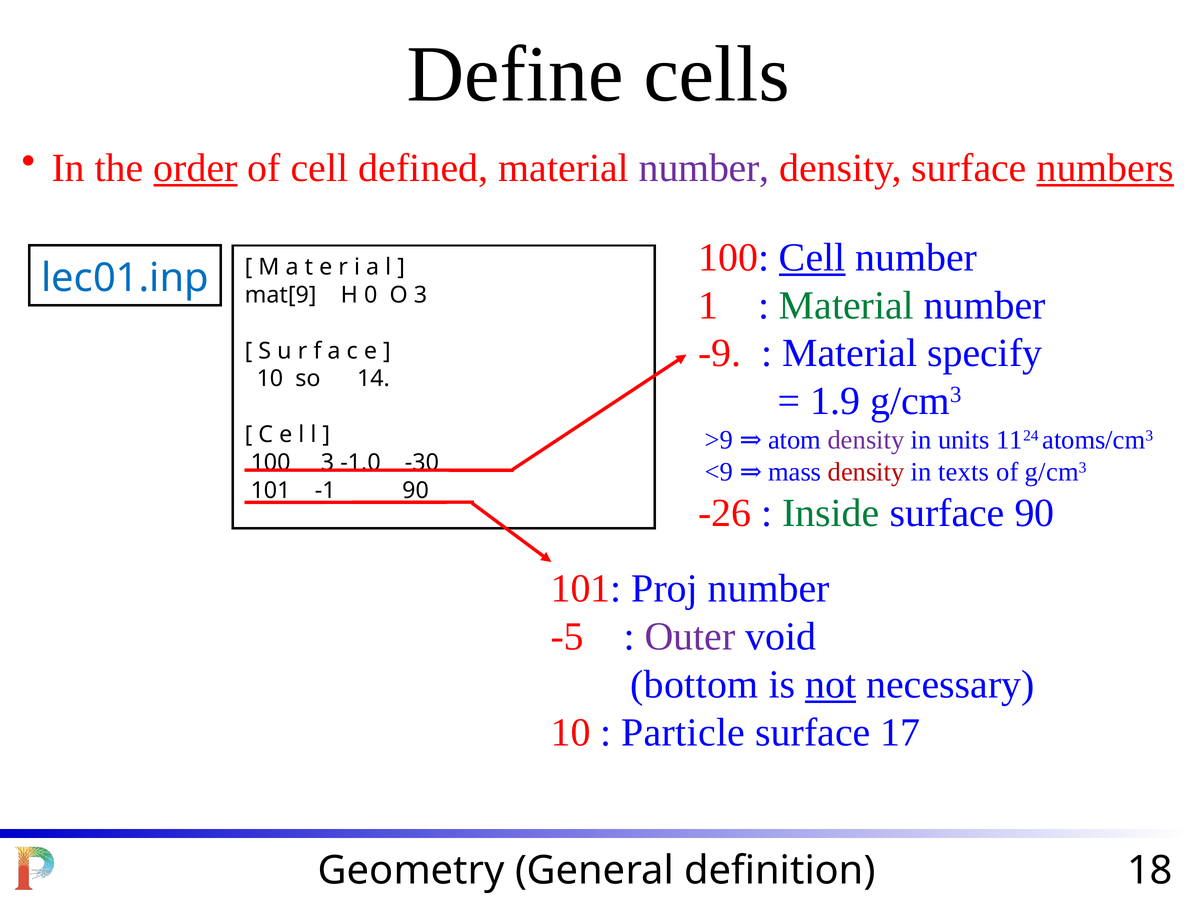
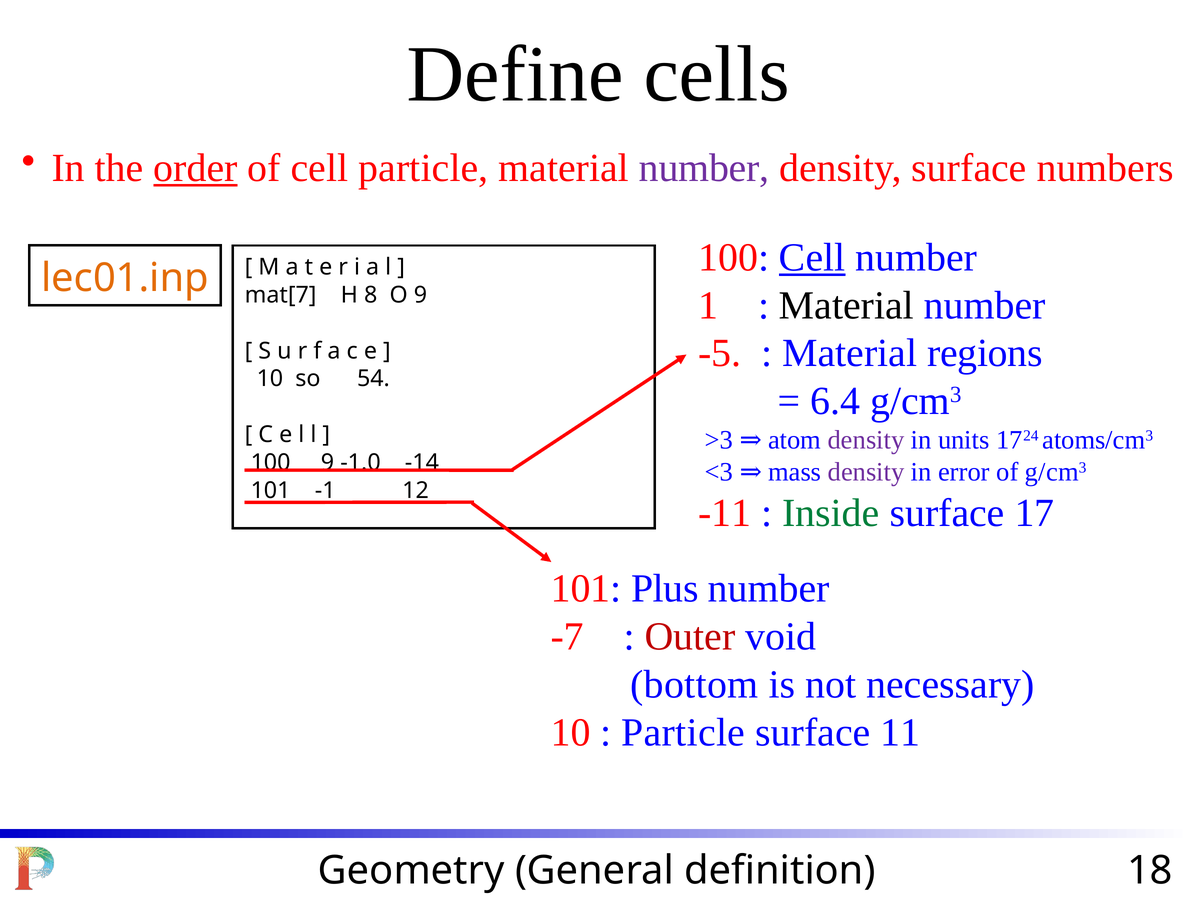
cell defined: defined -> particle
numbers underline: present -> none
lec01.inp colour: blue -> orange
Material at (846, 305) colour: green -> black
mat[9: mat[9 -> mat[7
0: 0 -> 8
O 3: 3 -> 9
-9: -9 -> -5
specify: specify -> regions
14: 14 -> 54
1.9: 1.9 -> 6.4
>9: >9 -> >3
units 11: 11 -> 17
100 3: 3 -> 9
-30: -30 -> -14
<9: <9 -> <3
density at (866, 472) colour: red -> purple
texts: texts -> error
-1 90: 90 -> 12
-26: -26 -> -11
surface 90: 90 -> 17
Proj: Proj -> Plus
-5: -5 -> -7
Outer colour: purple -> red
not underline: present -> none
17: 17 -> 11
